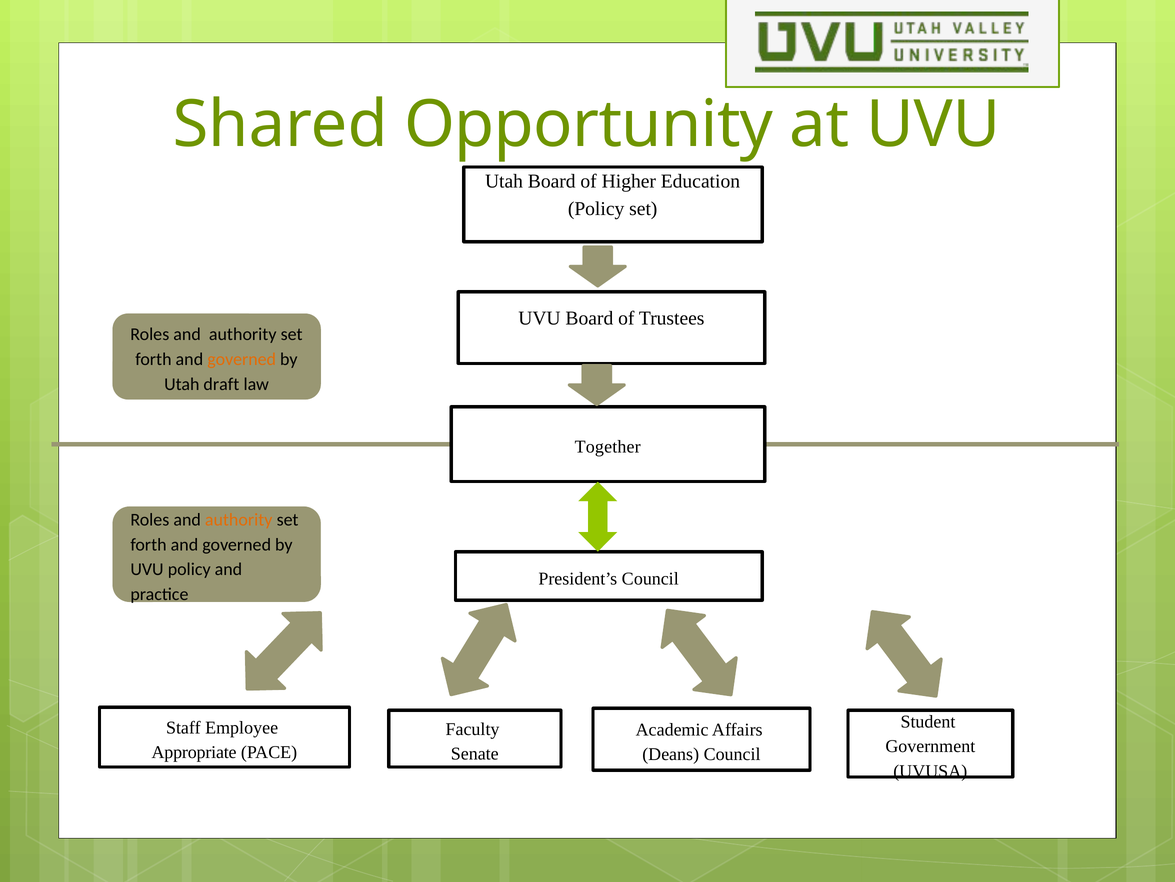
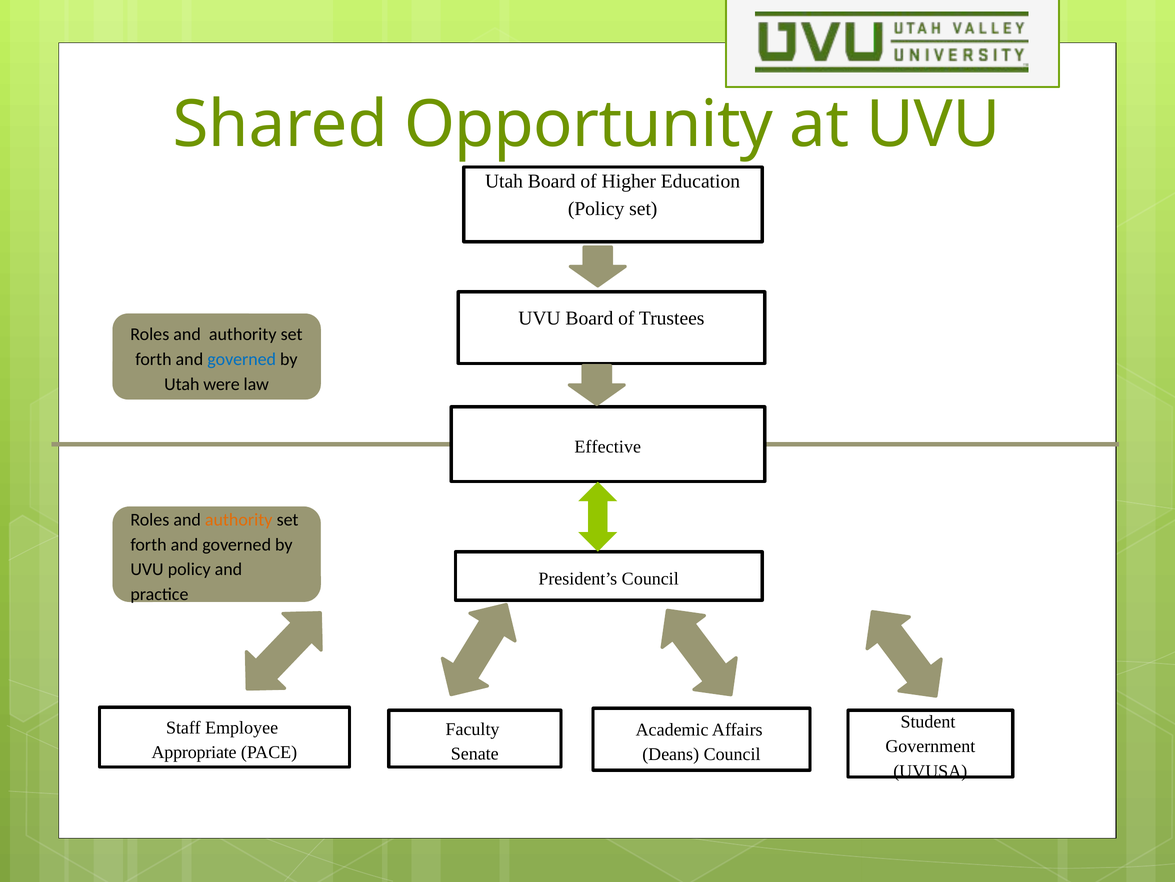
governed at (242, 359) colour: orange -> blue
draft: draft -> were
Together: Together -> Effective
